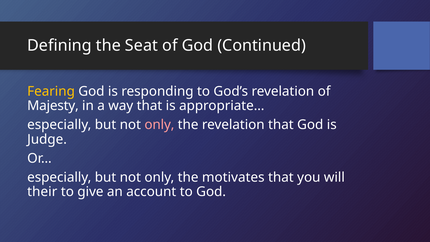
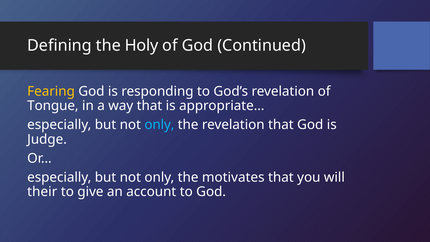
Seat: Seat -> Holy
Majesty: Majesty -> Tongue
only at (159, 125) colour: pink -> light blue
